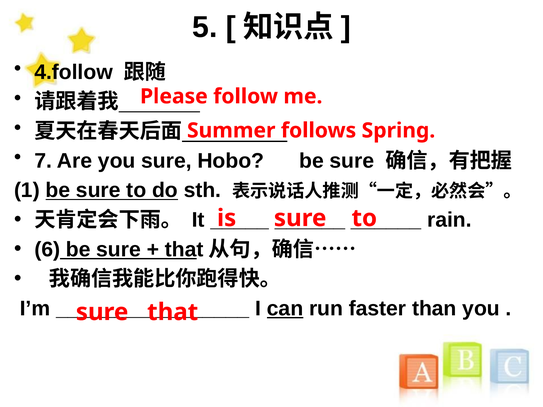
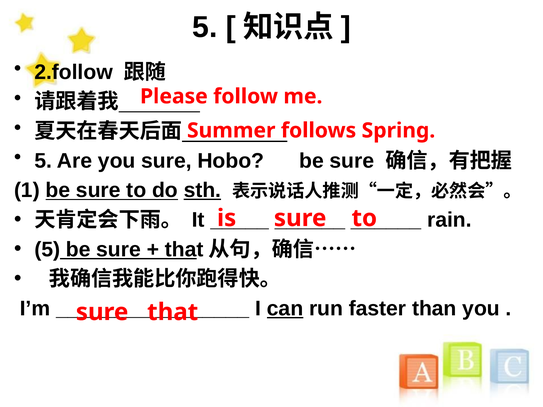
4.follow: 4.follow -> 2.follow
7 at (43, 161): 7 -> 5
sth underline: none -> present
6 at (47, 250): 6 -> 5
